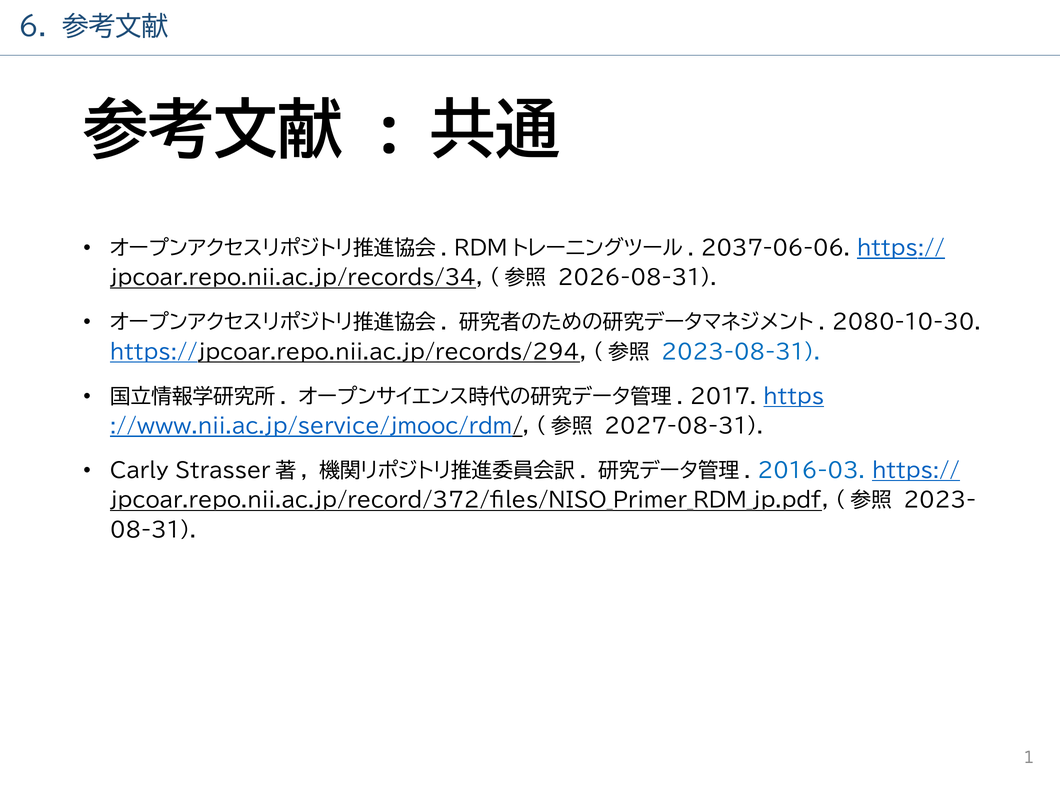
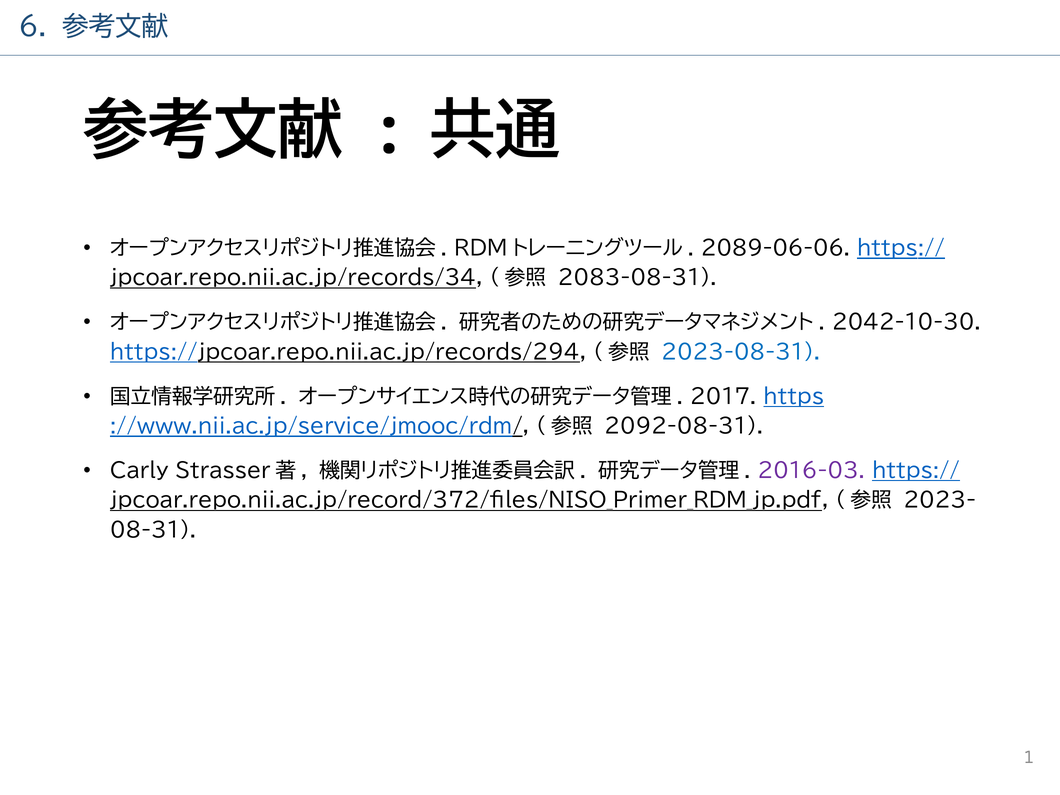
2037-06-06: 2037-06-06 -> 2089-06-06
2026-08-31: 2026-08-31 -> 2083-08-31
2080-10-30: 2080-10-30 -> 2042-10-30
2027-08-31: 2027-08-31 -> 2092-08-31
2016-03 colour: blue -> purple
